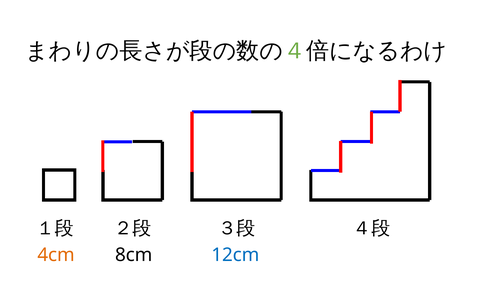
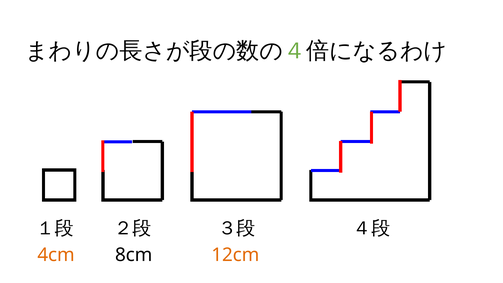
12cm colour: blue -> orange
